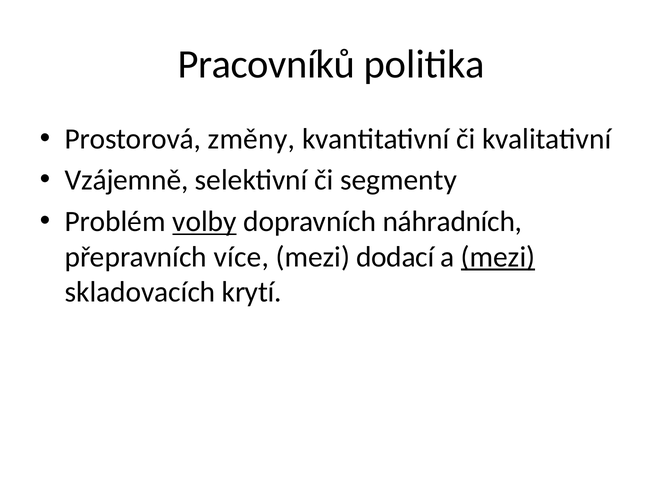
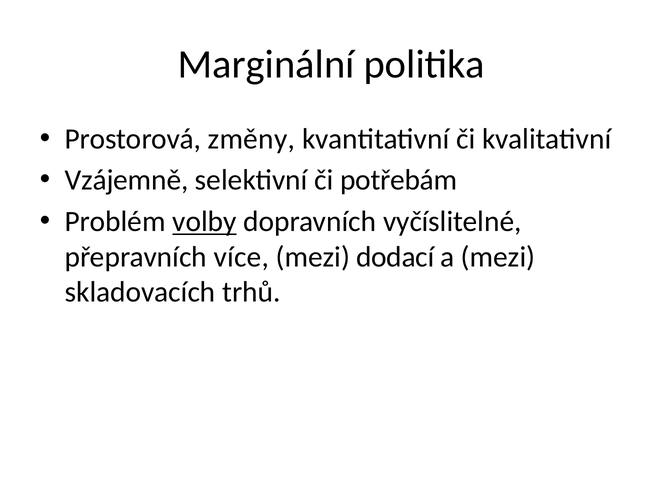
Pracovníků: Pracovníků -> Marginální
segmenty: segmenty -> potřebám
náhradních: náhradních -> vyčíslitelné
mezi at (498, 257) underline: present -> none
krytí: krytí -> trhů
